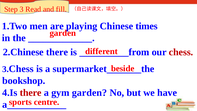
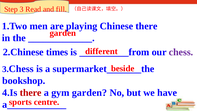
Chinese times: times -> there
2.Chinese there: there -> times
chess at (181, 52) colour: red -> purple
